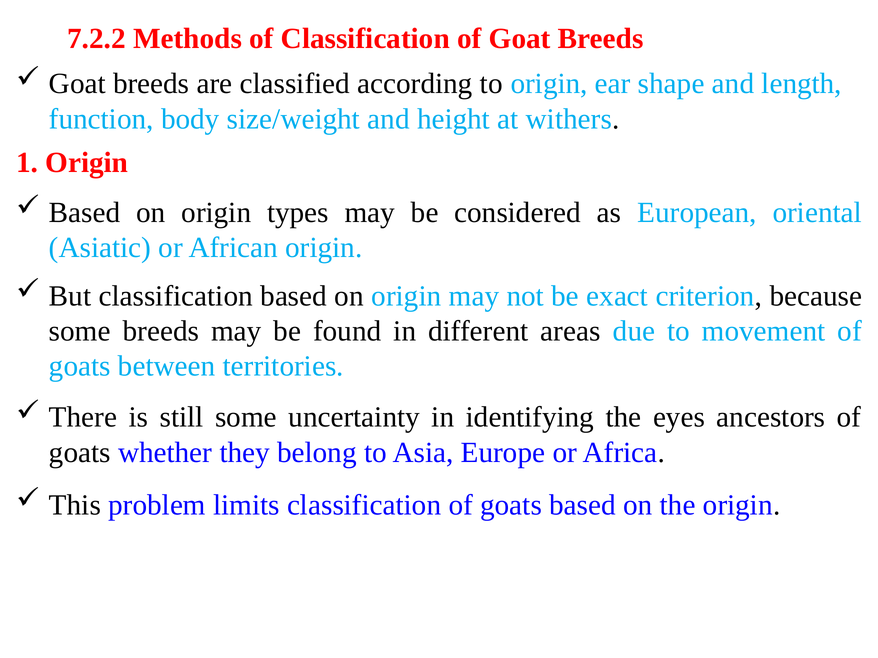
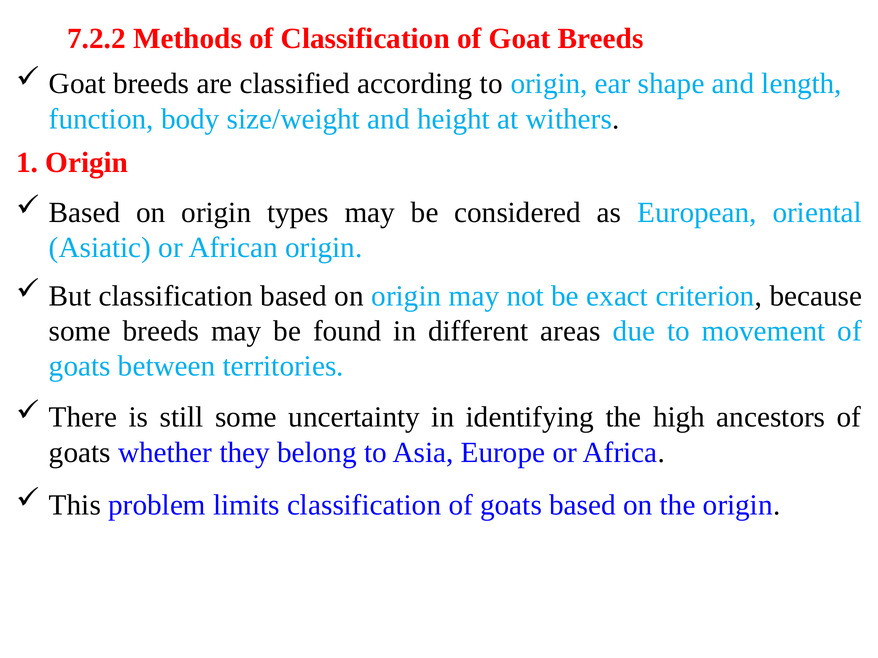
eyes: eyes -> high
